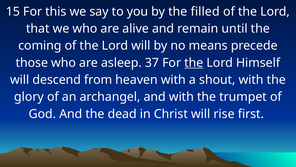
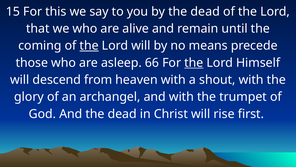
by the filled: filled -> dead
the at (89, 46) underline: none -> present
37: 37 -> 66
